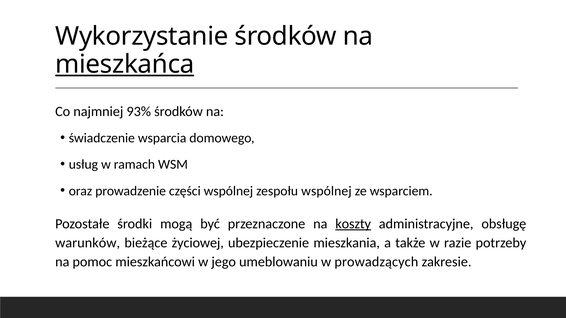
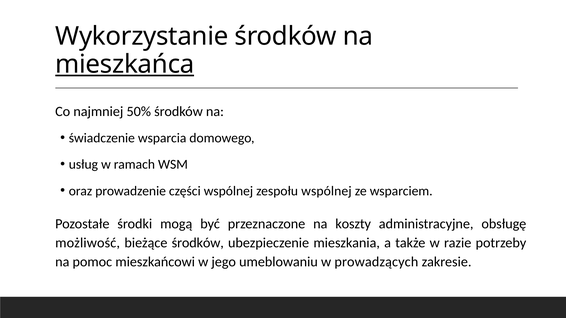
93%: 93% -> 50%
koszty underline: present -> none
warunków: warunków -> możliwość
bieżące życiowej: życiowej -> środków
